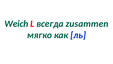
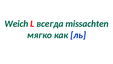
zusammen: zusammen -> missachten
